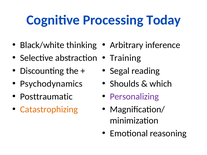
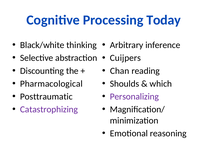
Training: Training -> Cuijpers
Segal: Segal -> Chan
Psychodynamics: Psychodynamics -> Pharmacological
Catastrophizing colour: orange -> purple
